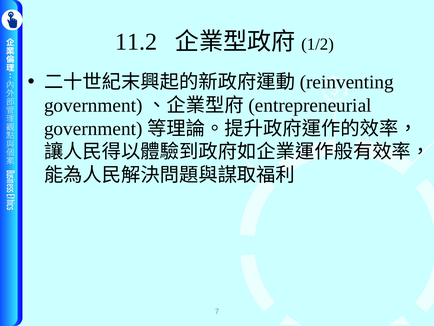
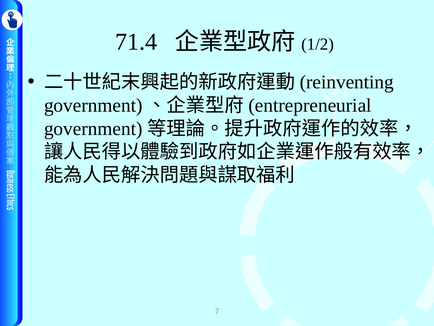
11.2: 11.2 -> 71.4
